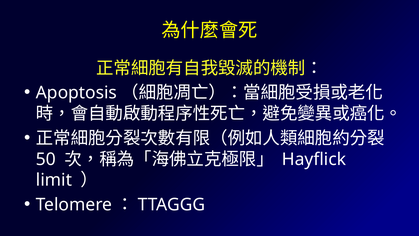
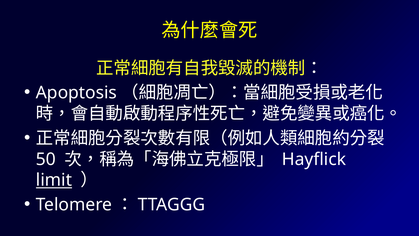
limit underline: none -> present
